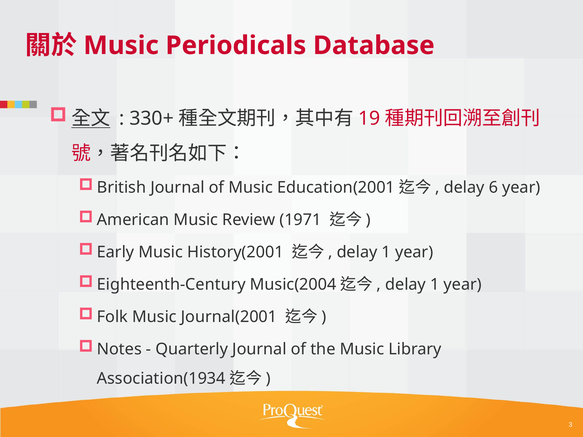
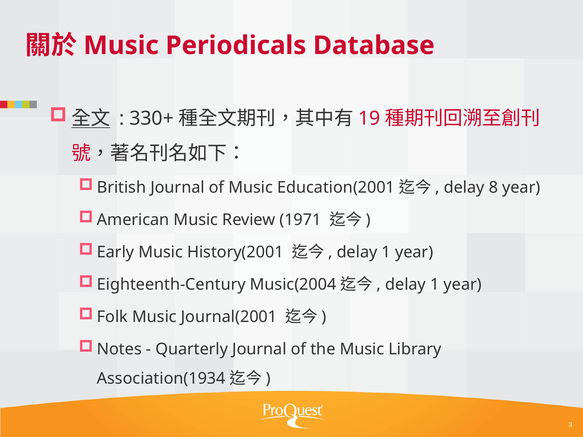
6: 6 -> 8
